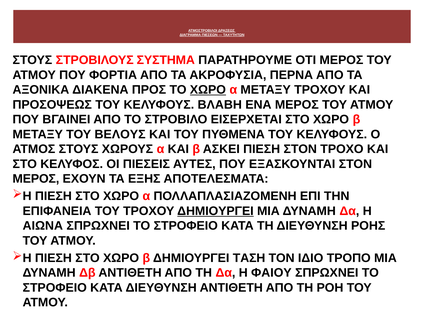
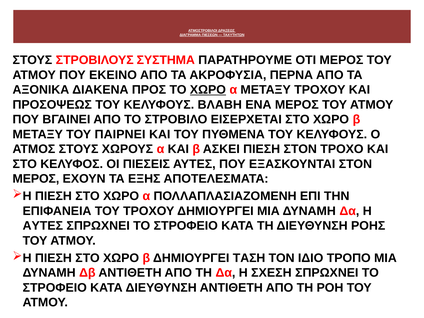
ΦΟΡΤΙΑ: ΦΟΡΤΙΑ -> ΕΚΕΙΝΟ
ΒΕΛΟΥΣ: ΒΕΛΟΥΣ -> ΠΑΙΡΝΕΙ
ΔΗΜΙΟΥΡΓΕΙ at (215, 211) underline: present -> none
ΑΙΩΝΑ at (43, 226): ΑΙΩΝΑ -> ΑΥΤΕΣ
ΦΑΙΟΥ: ΦΑΙΟΥ -> ΣΧΕΣΗ
